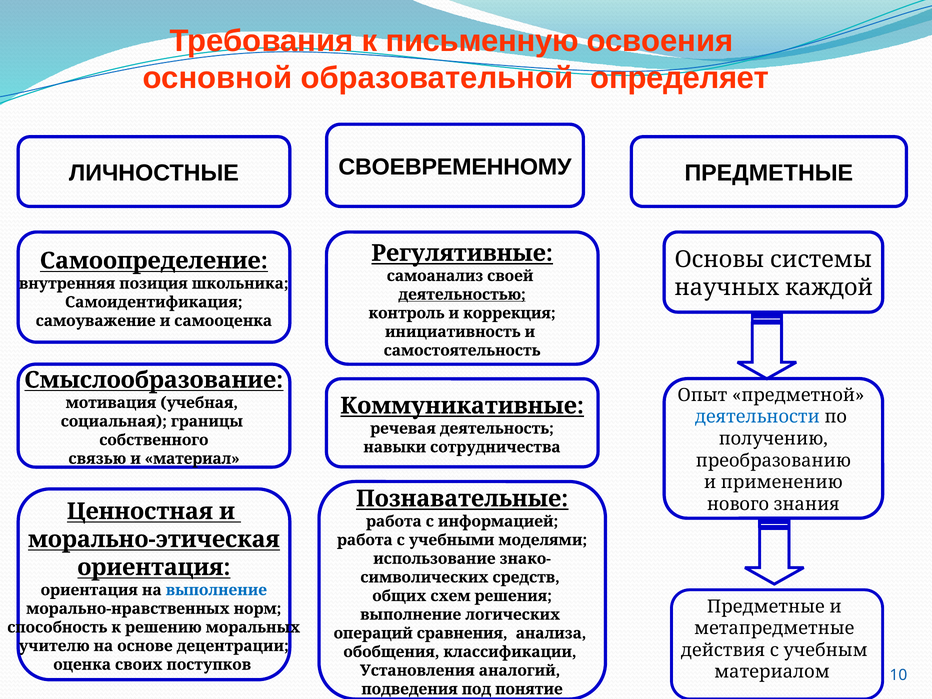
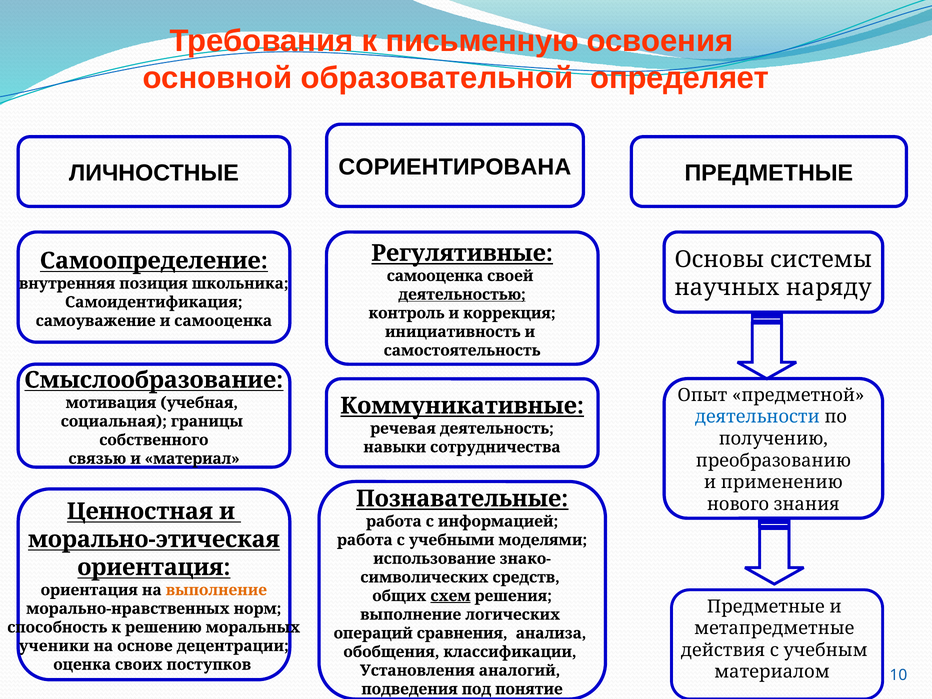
СВОЕВРЕМЕННОМУ: СВОЕВРЕМЕННОМУ -> СОРИЕНТИРОВАНА
самоанализ at (435, 276): самоанализ -> самооценка
каждой: каждой -> наряду
выполнение at (216, 590) colour: blue -> orange
схем underline: none -> present
учителю: учителю -> ученики
